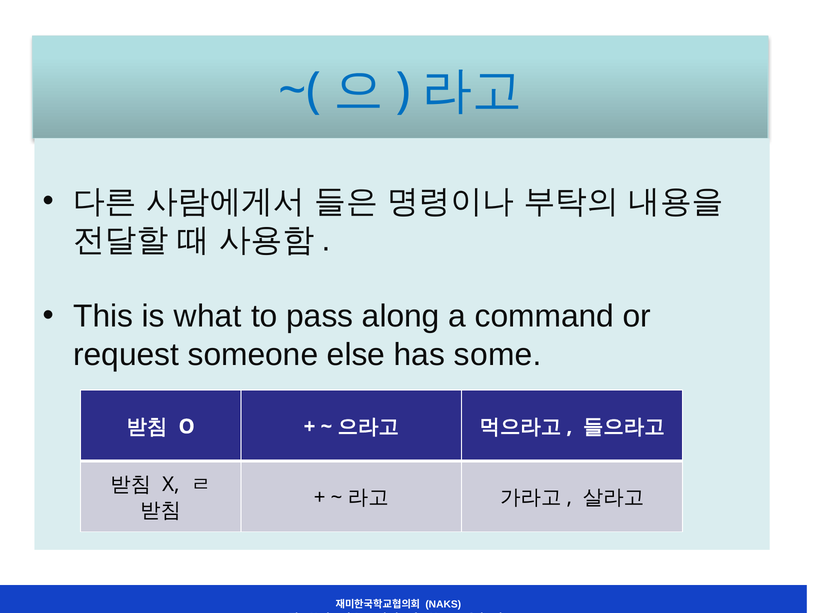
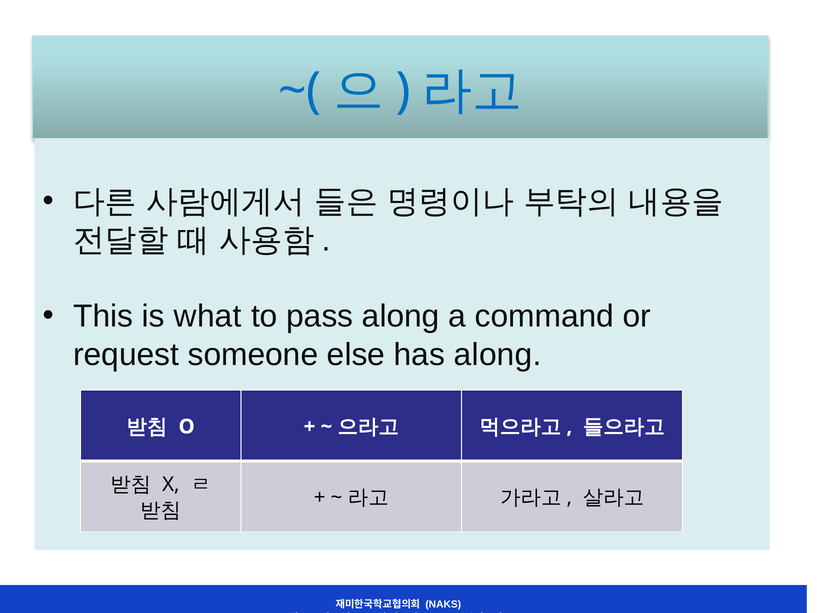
has some: some -> along
